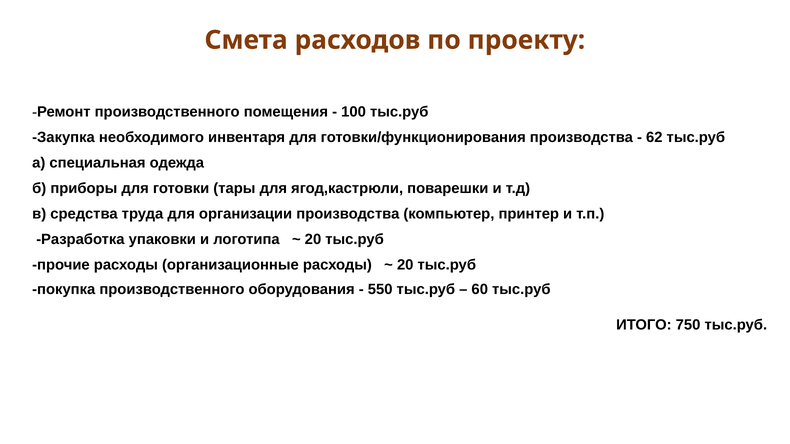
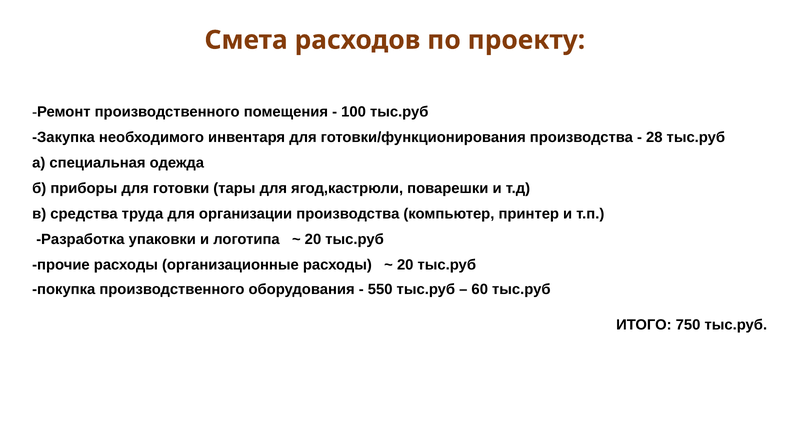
62: 62 -> 28
